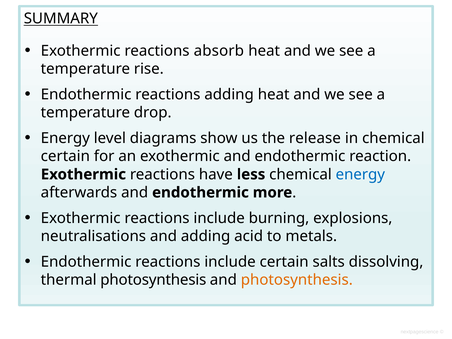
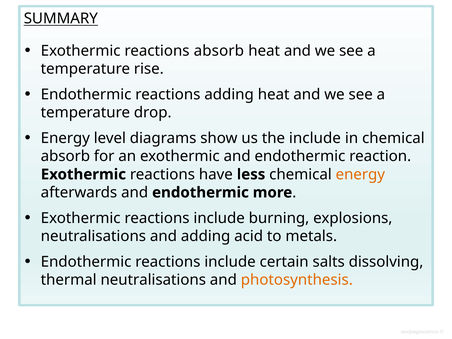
the release: release -> include
certain at (65, 156): certain -> absorb
energy at (360, 174) colour: blue -> orange
thermal photosynthesis: photosynthesis -> neutralisations
